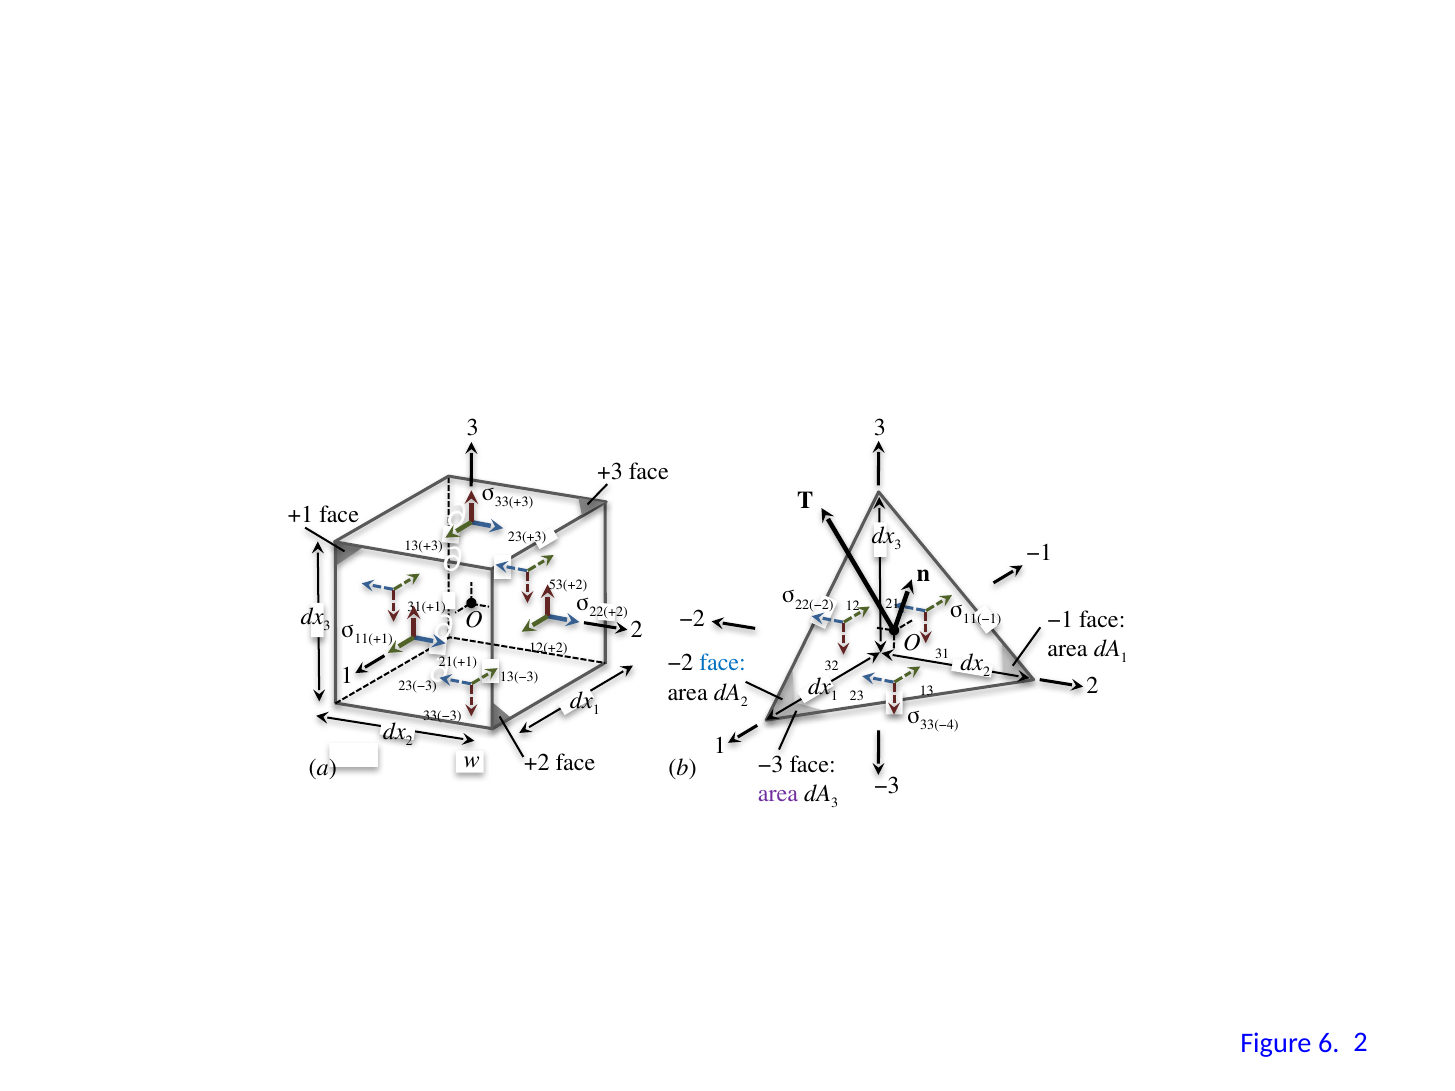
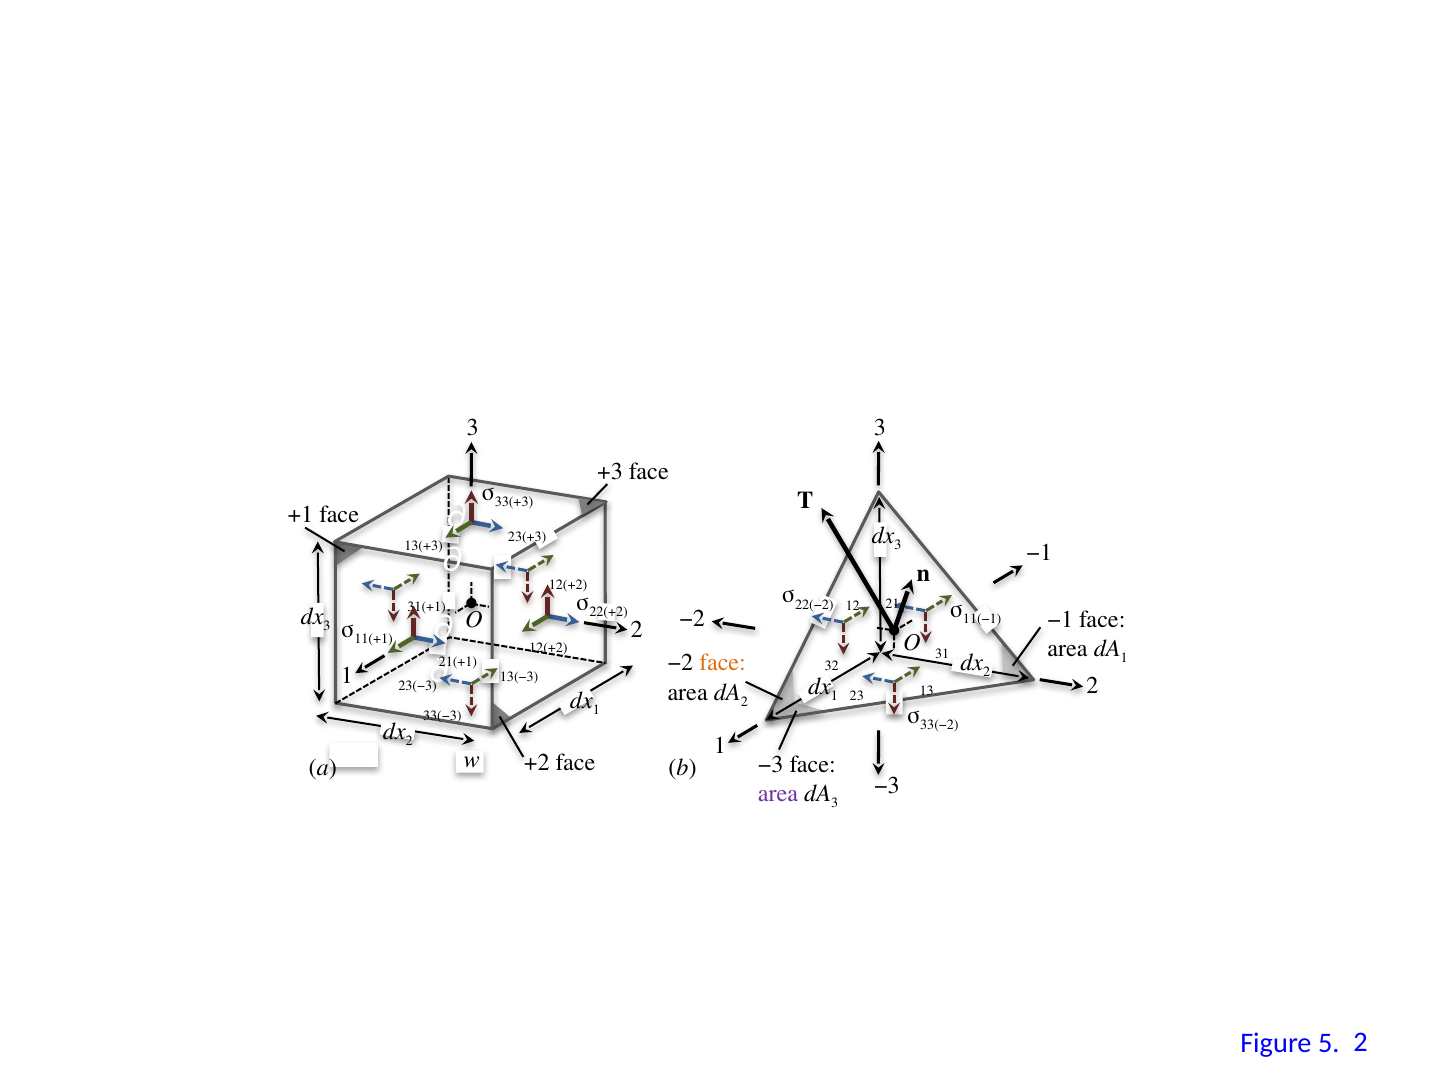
53(+2 at (568, 585): 53(+2 -> 12(+2
face at (723, 663) colour: blue -> orange
33(−4: 33(−4 -> 33(−2
6: 6 -> 5
